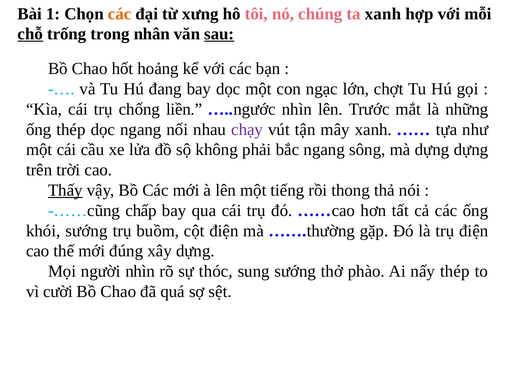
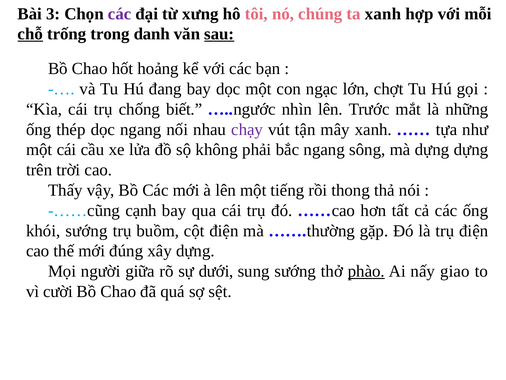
1: 1 -> 3
các at (120, 14) colour: orange -> purple
nhân: nhân -> danh
liền: liền -> biết
Thấy underline: present -> none
chấp: chấp -> cạnh
người nhìn: nhìn -> giữa
thóc: thóc -> dưới
phào underline: none -> present
nấy thép: thép -> giao
